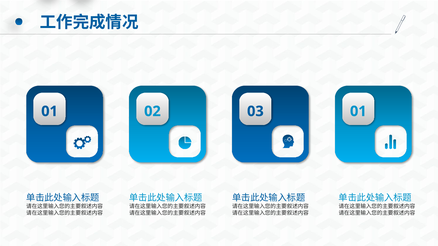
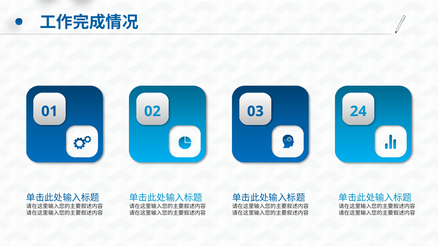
03 01: 01 -> 24
